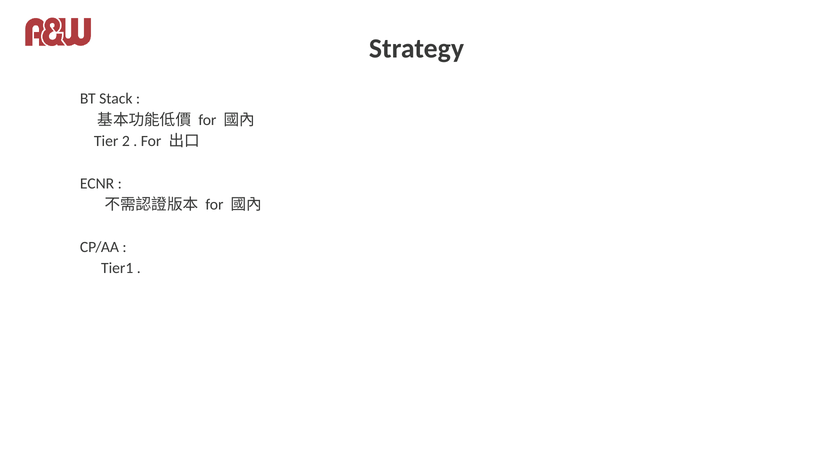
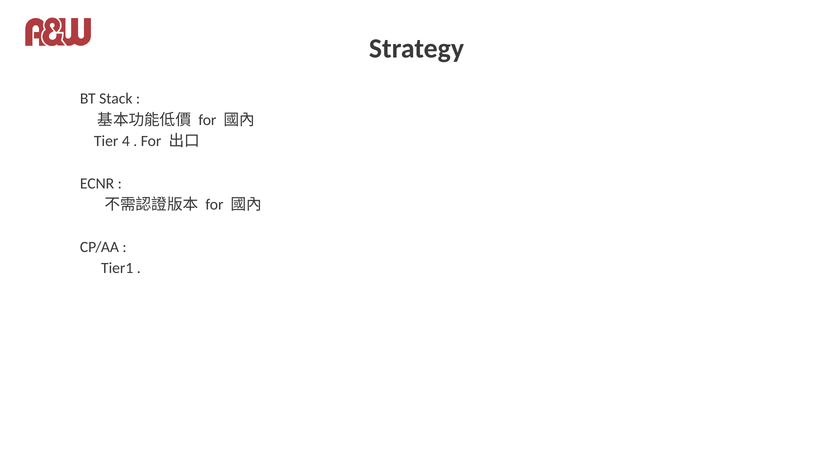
2: 2 -> 4
